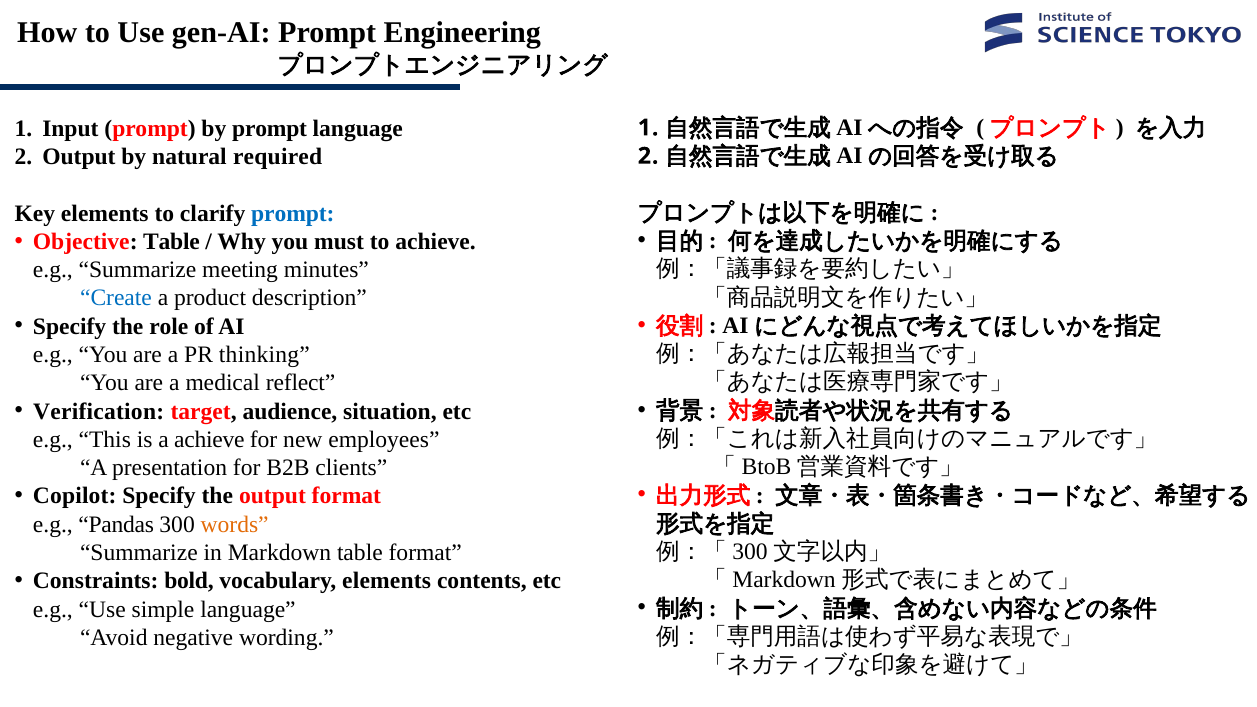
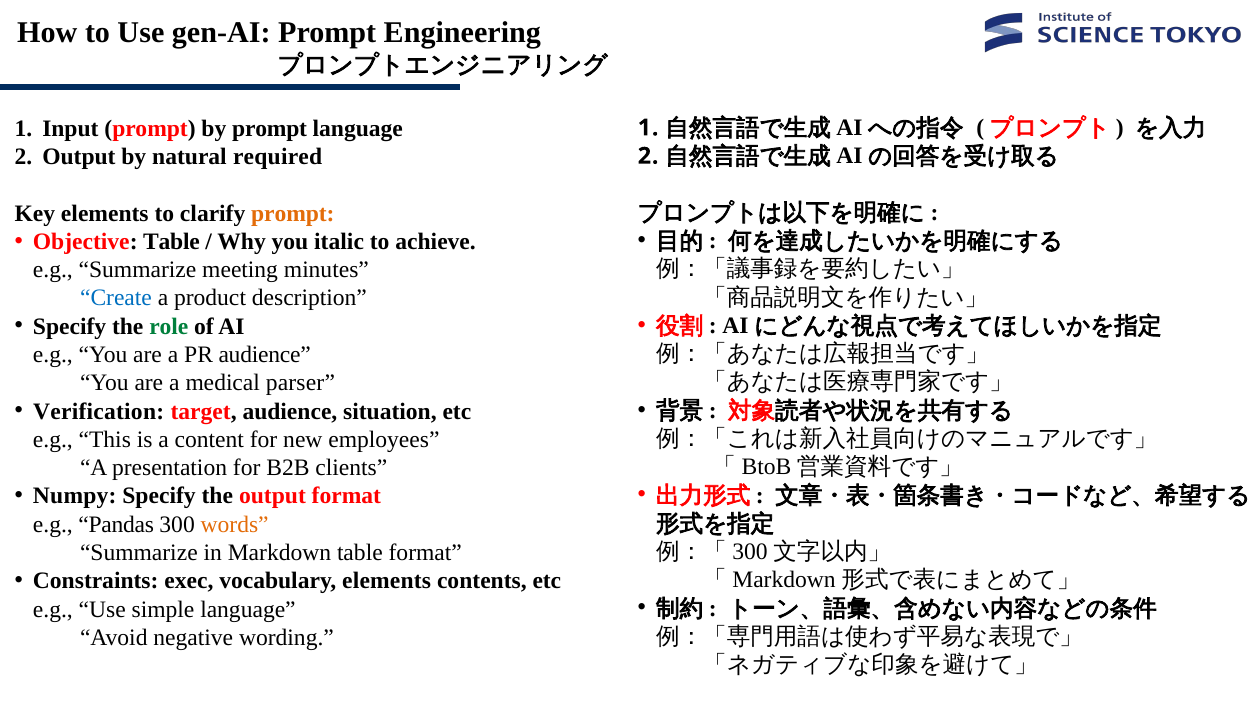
prompt at (293, 213) colour: blue -> orange
must: must -> italic
role colour: black -> green
PR thinking: thinking -> audience
reflect: reflect -> parser
a achieve: achieve -> content
Copilot: Copilot -> Numpy
bold: bold -> exec
